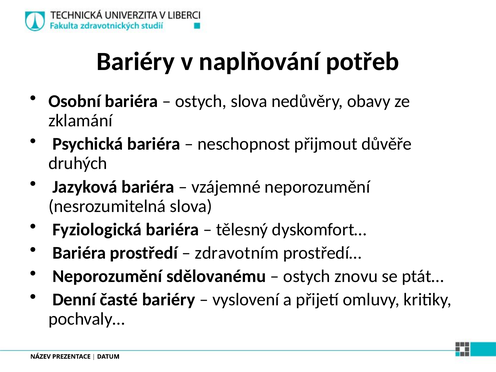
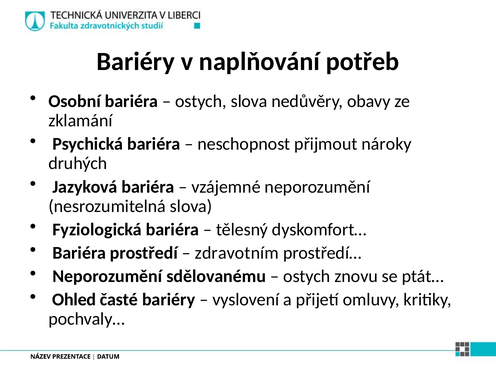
důvěře: důvěře -> nároky
Denní: Denní -> Ohled
